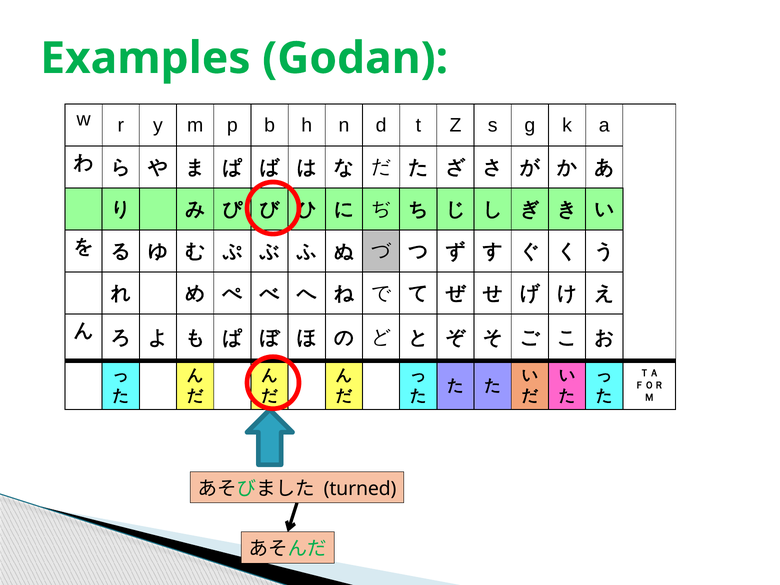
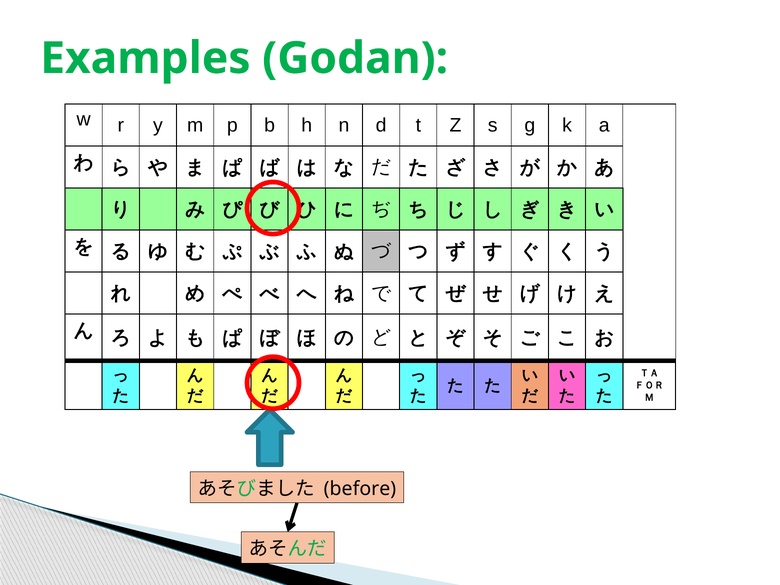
turned: turned -> before
